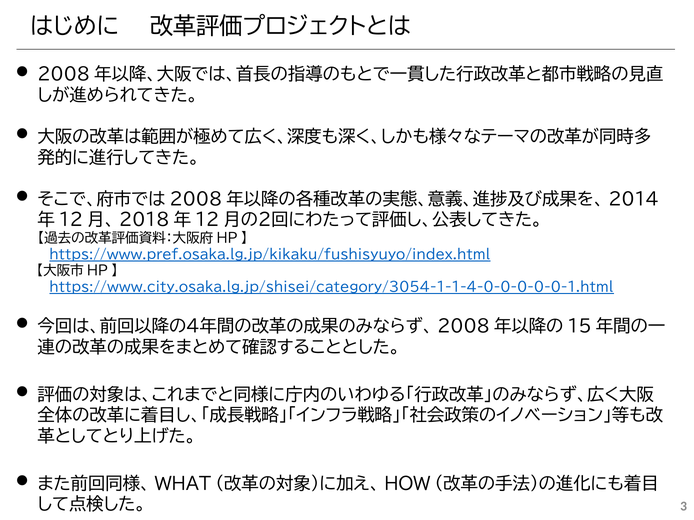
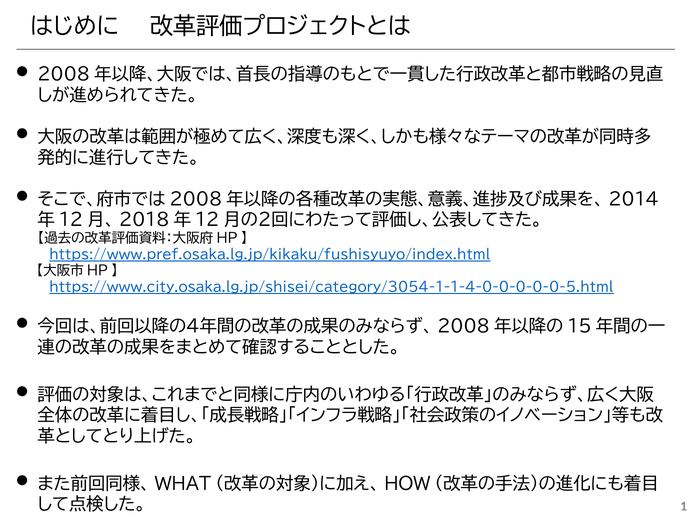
https://www.city.osaka.lg.jp/shisei/category/3054-1-1-4-0-0-0-0-0-1.html: https://www.city.osaka.lg.jp/shisei/category/3054-1-1-4-0-0-0-0-0-1.html -> https://www.city.osaka.lg.jp/shisei/category/3054-1-1-4-0-0-0-0-0-5.html
3: 3 -> 1
